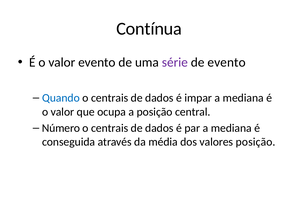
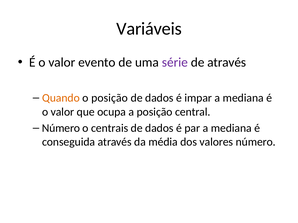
Contínua: Contínua -> Variáveis
de evento: evento -> através
Quando colour: blue -> orange
centrais at (110, 98): centrais -> posição
valores posição: posição -> número
